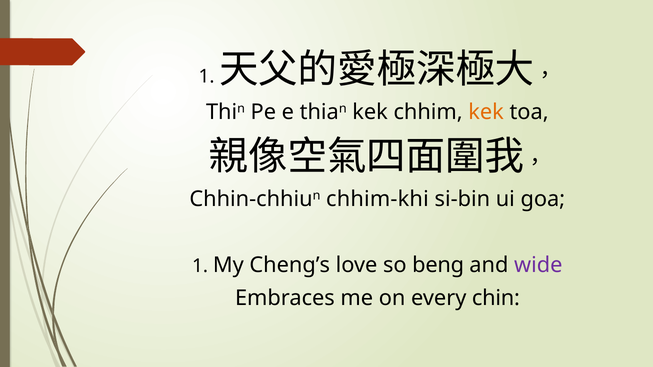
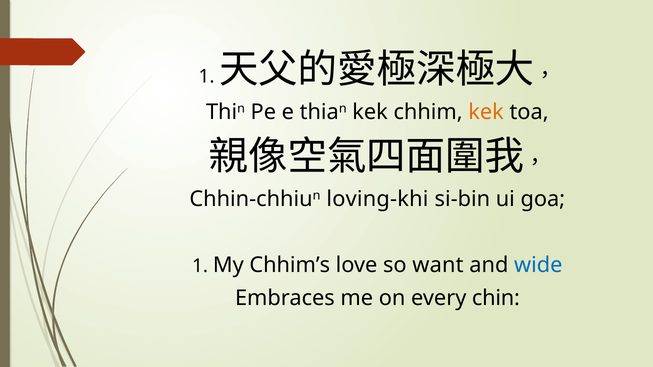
chhim-khi: chhim-khi -> loving-khi
Cheng’s: Cheng’s -> Chhim’s
beng: beng -> want
wide colour: purple -> blue
